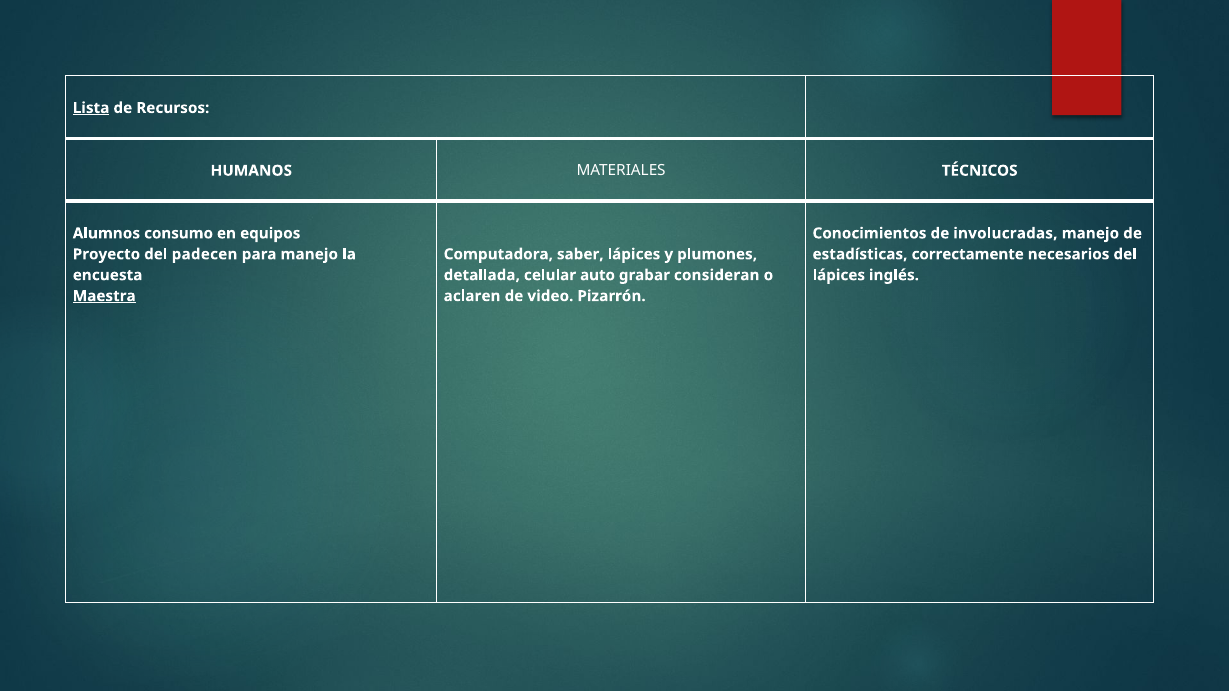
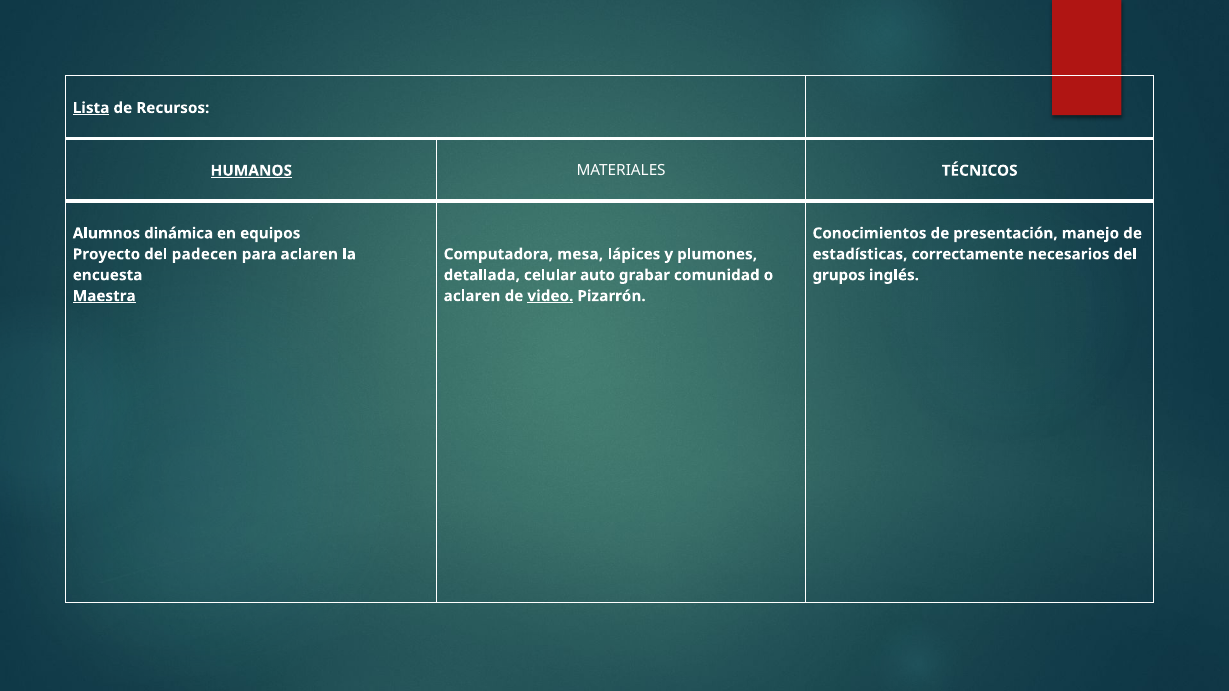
HUMANOS underline: none -> present
consumo: consumo -> dinámica
involucradas: involucradas -> presentación
para manejo: manejo -> aclaren
saber: saber -> mesa
consideran: consideran -> comunidad
lápices at (839, 275): lápices -> grupos
video underline: none -> present
